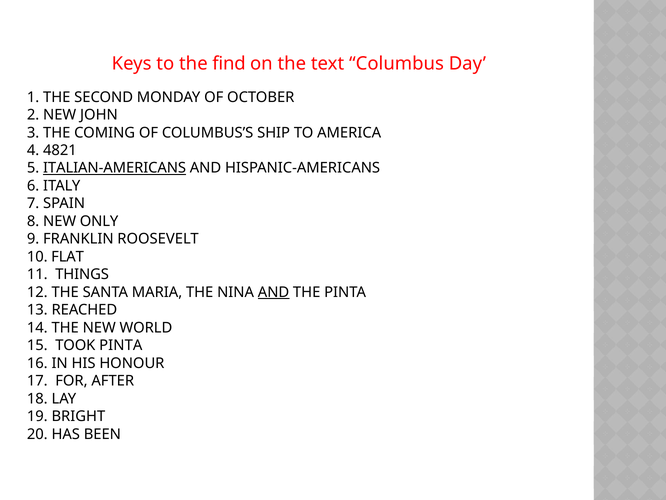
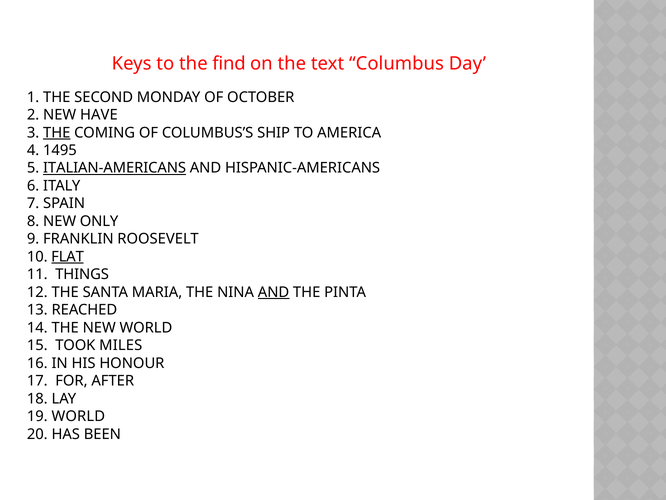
JOHN: JOHN -> HAVE
THE at (57, 132) underline: none -> present
4821: 4821 -> 1495
FLAT underline: none -> present
TOOK PINTA: PINTA -> MILES
19 BRIGHT: BRIGHT -> WORLD
